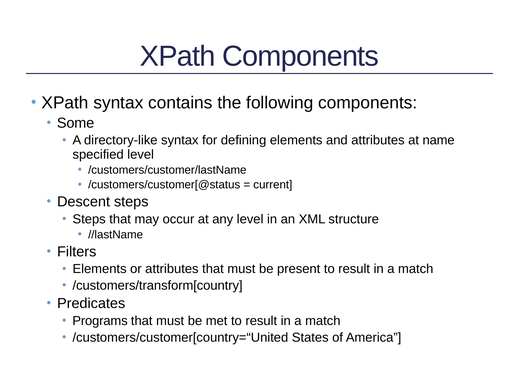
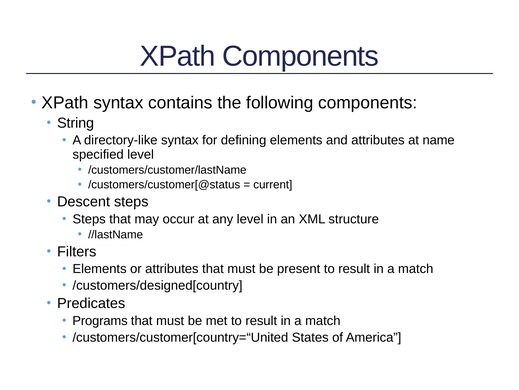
Some: Some -> String
/customers/transform[country: /customers/transform[country -> /customers/designed[country
